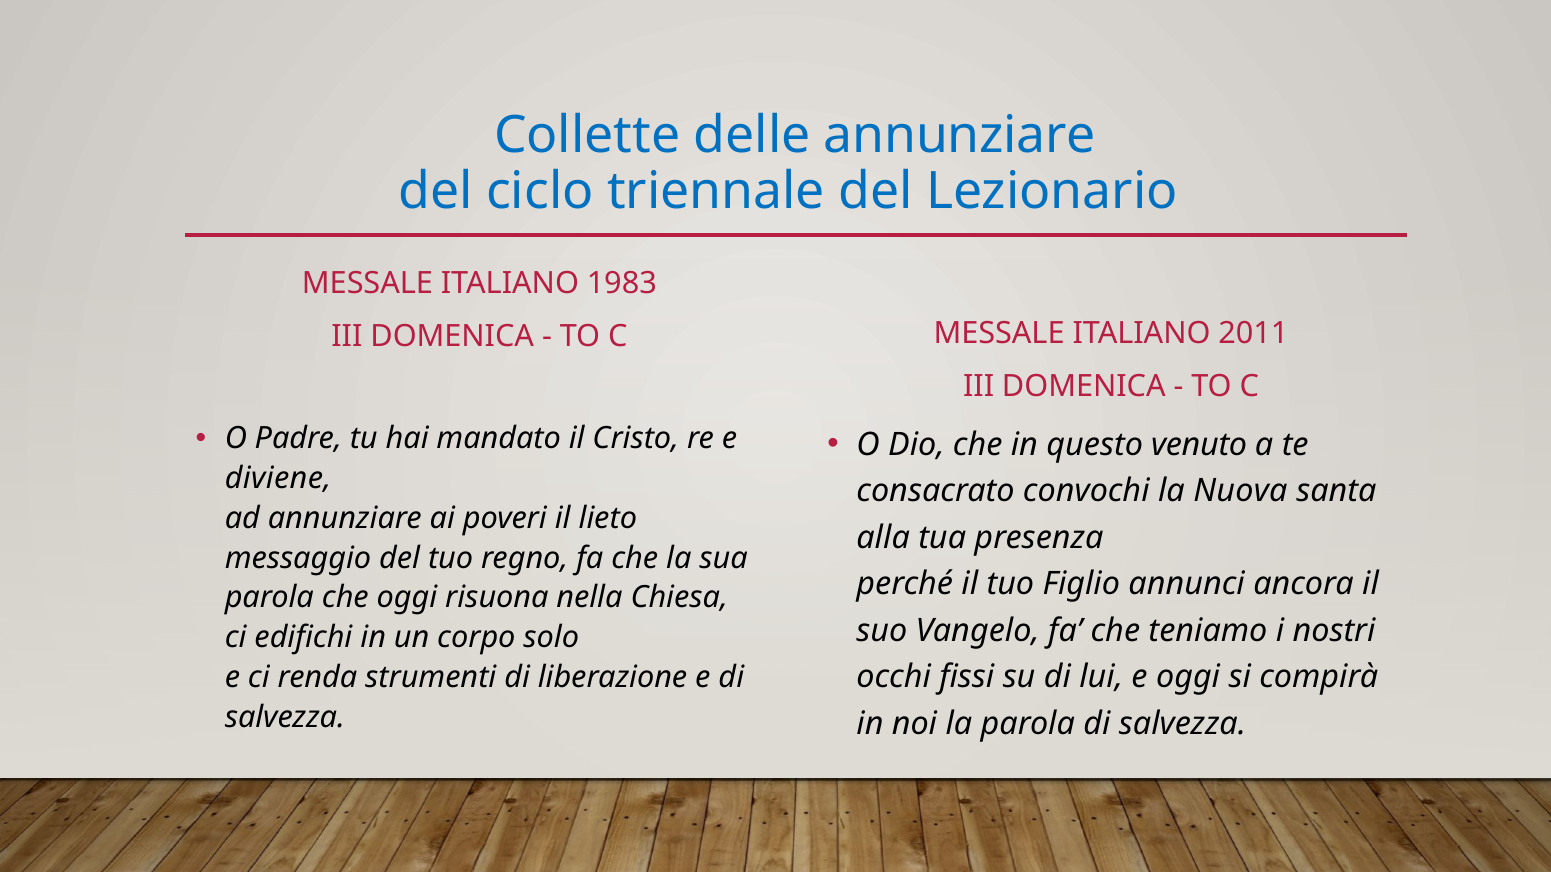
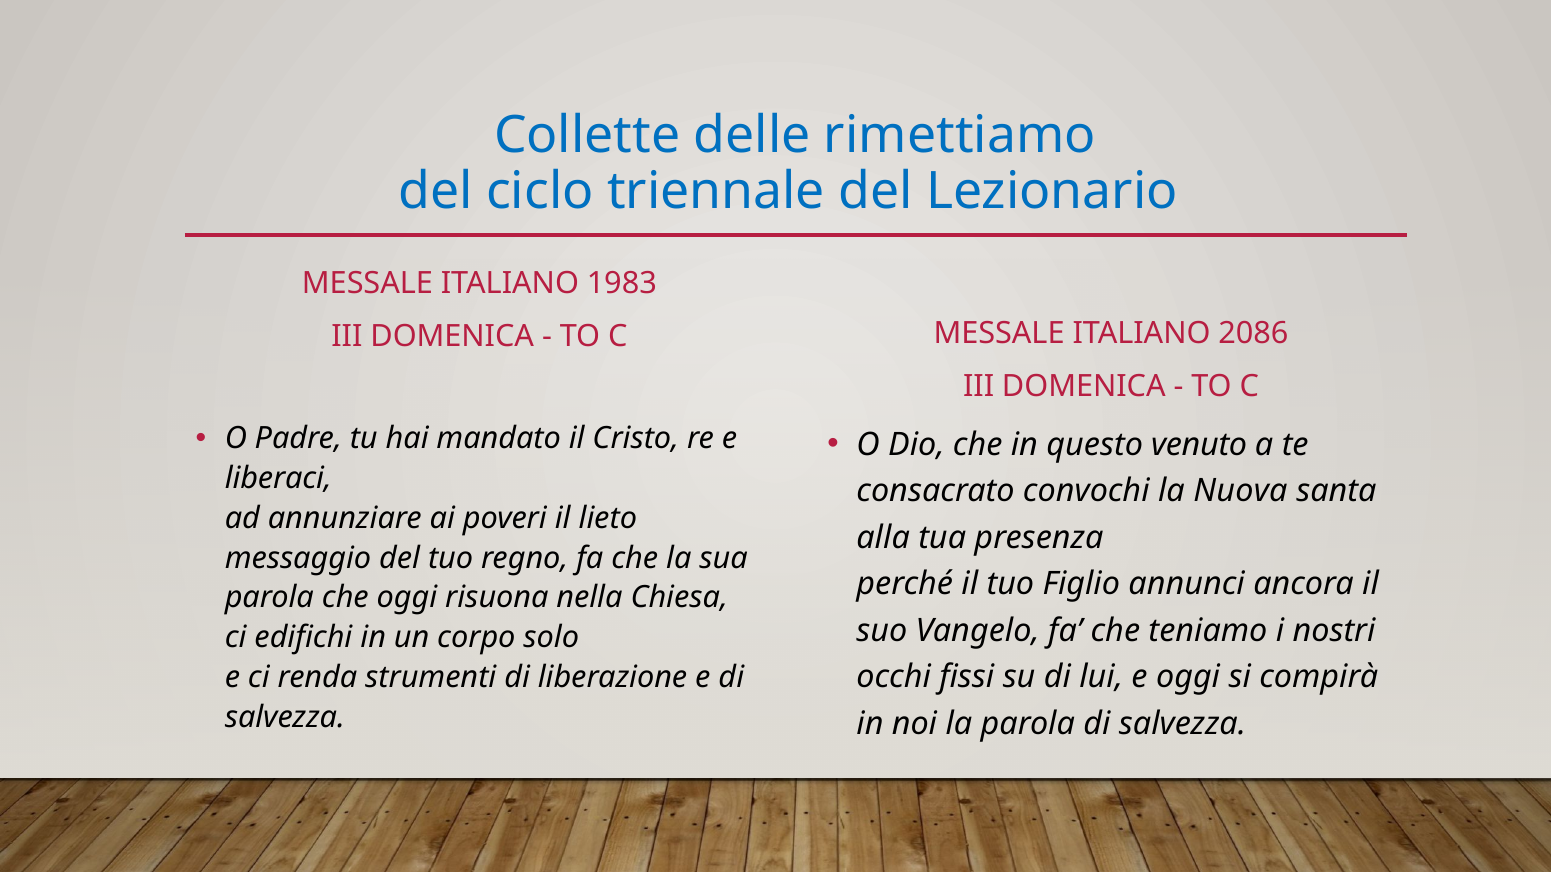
delle annunziare: annunziare -> rimettiamo
2011: 2011 -> 2086
diviene: diviene -> liberaci
